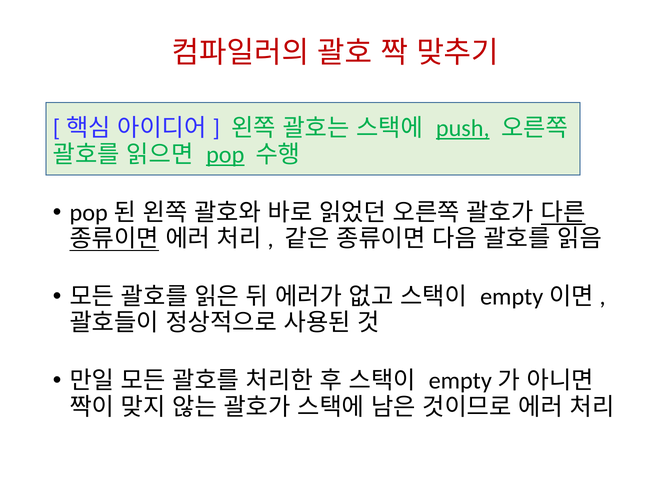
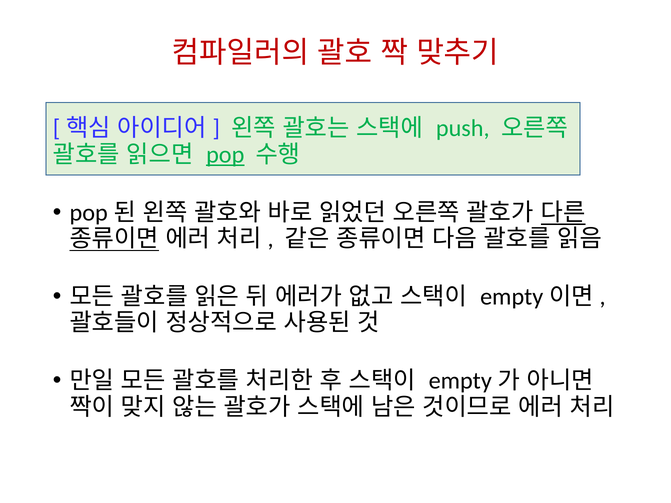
push underline: present -> none
